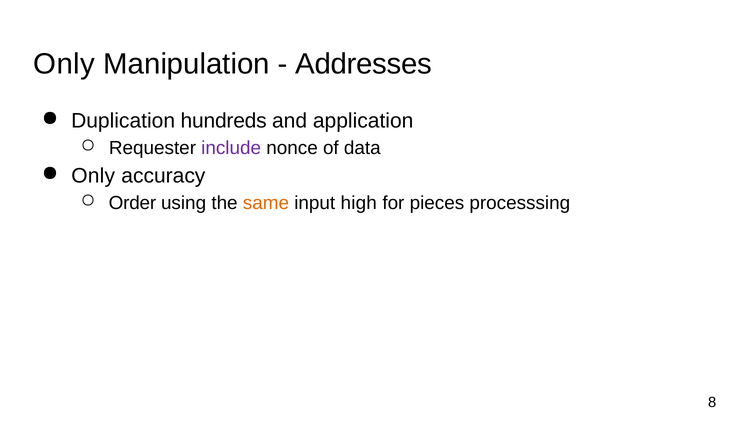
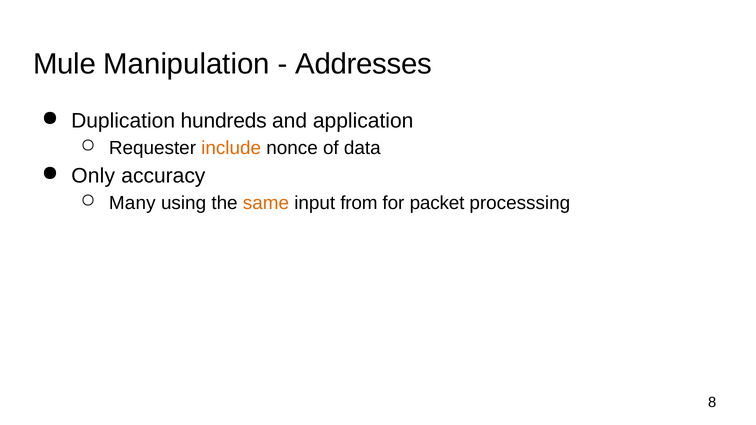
Only at (64, 64): Only -> Mule
include colour: purple -> orange
Order: Order -> Many
high: high -> from
pieces: pieces -> packet
